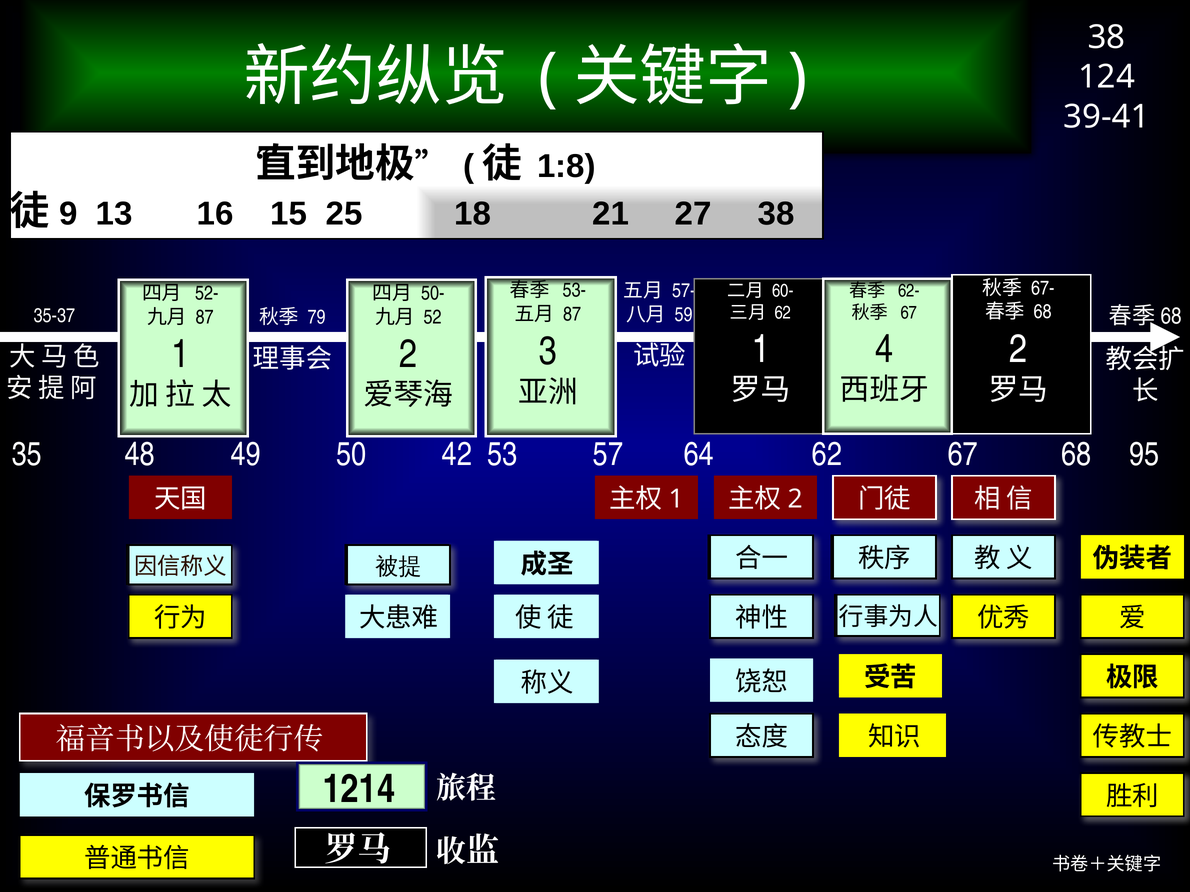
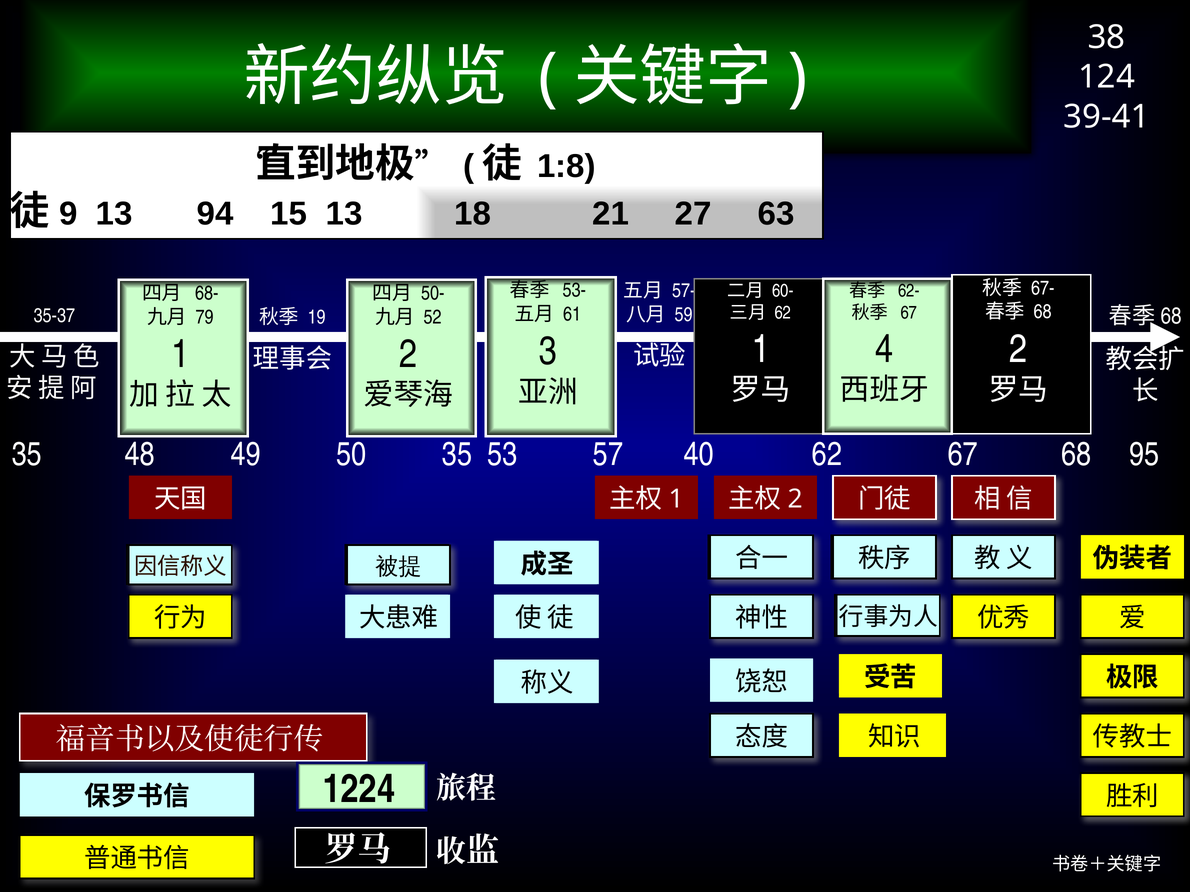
16: 16 -> 94
15 25: 25 -> 13
27 38: 38 -> 63
52-: 52- -> 68-
87 at (572, 314): 87 -> 61
87 at (205, 317): 87 -> 79
79: 79 -> 19
50 42: 42 -> 35
64: 64 -> 40
1214: 1214 -> 1224
